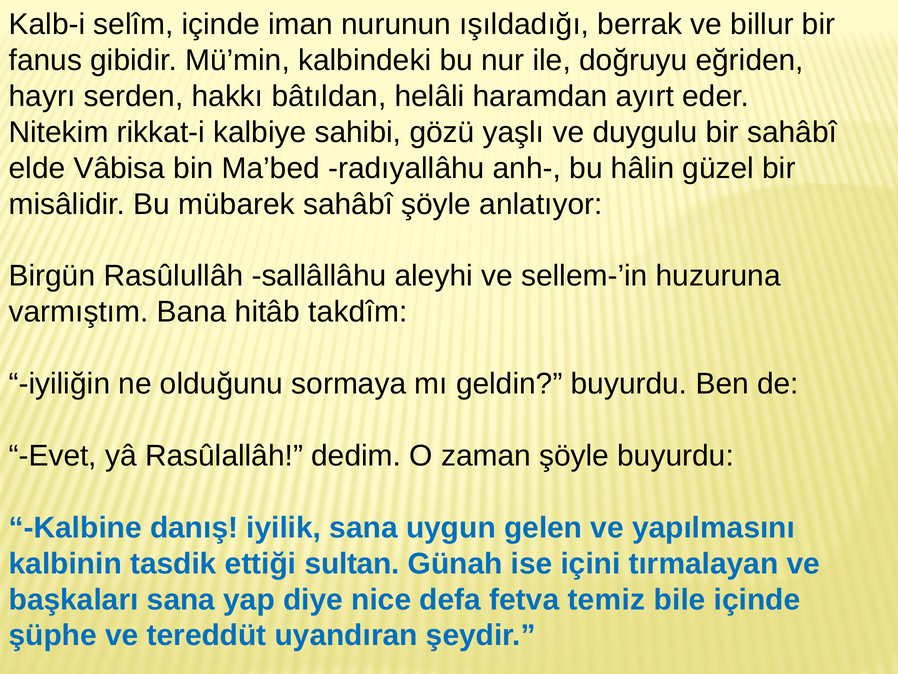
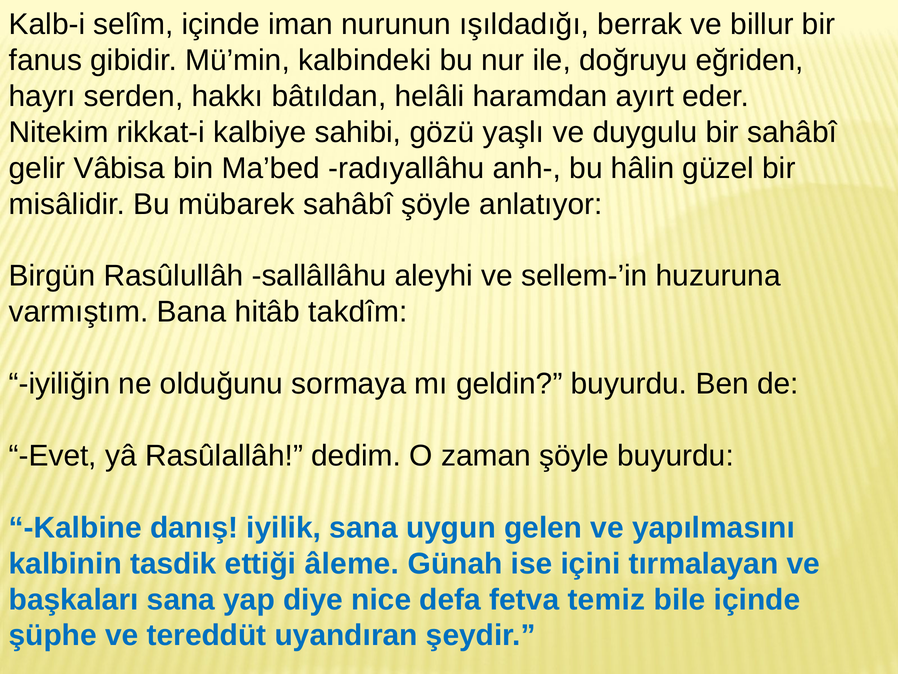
elde: elde -> gelir
sultan: sultan -> âleme
